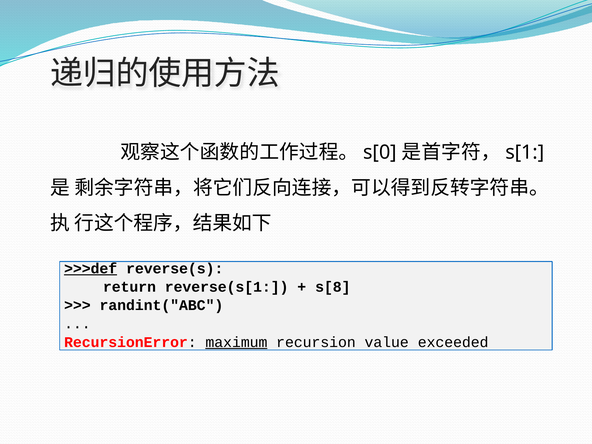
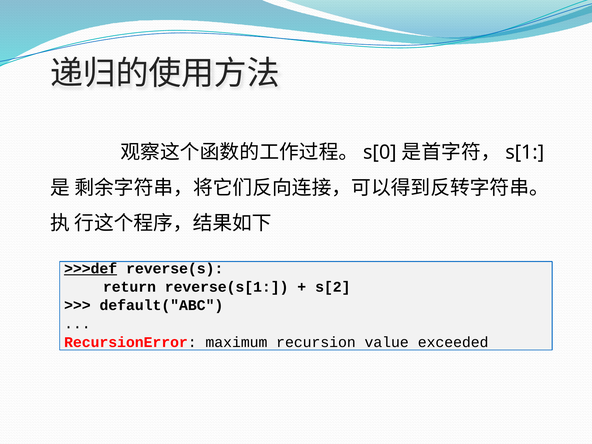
s[8: s[8 -> s[2
randint("ABC: randint("ABC -> default("ABC
maximum underline: present -> none
